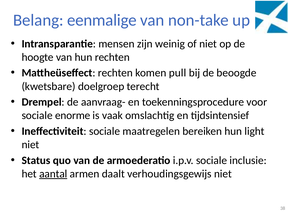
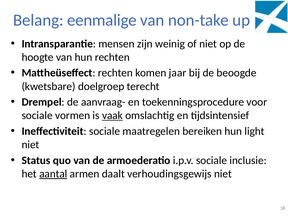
pull: pull -> jaar
enorme: enorme -> vormen
vaak underline: none -> present
